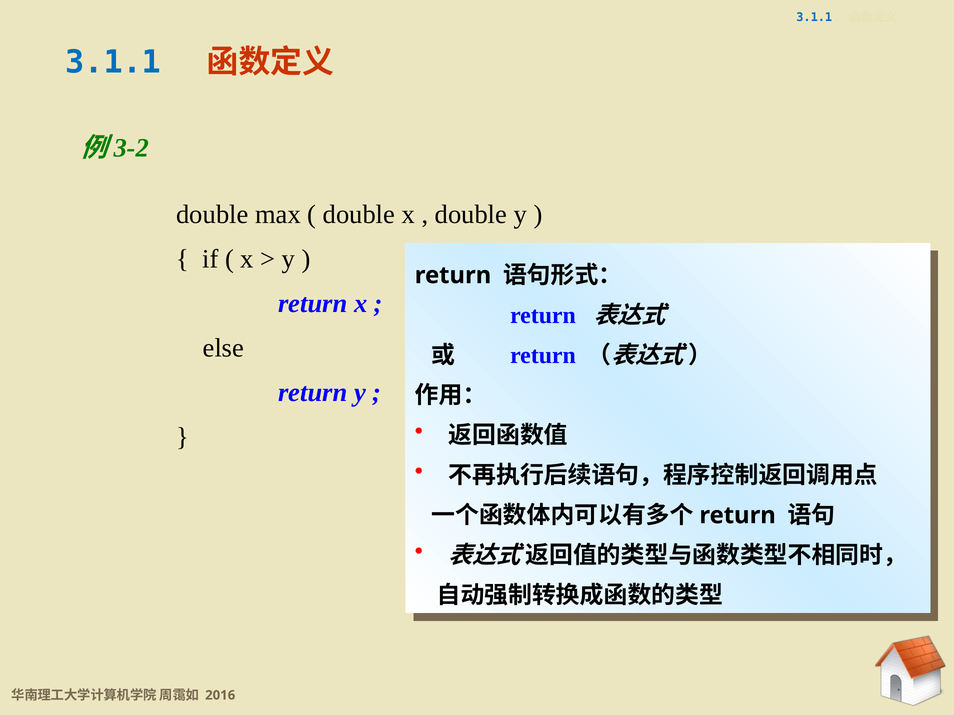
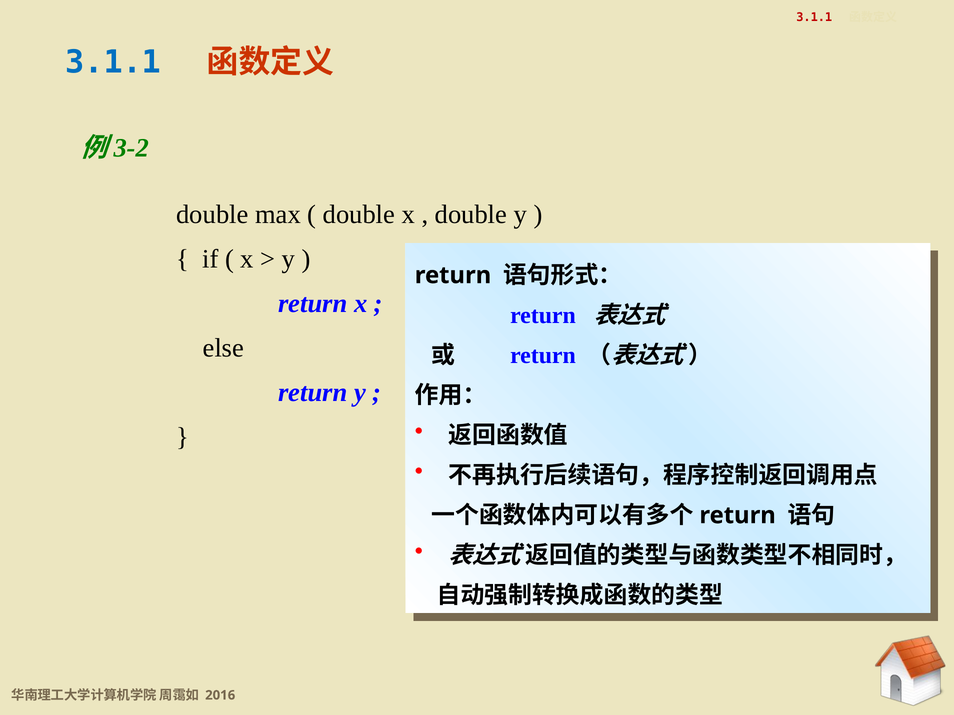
3.1.1 at (814, 17) colour: blue -> red
